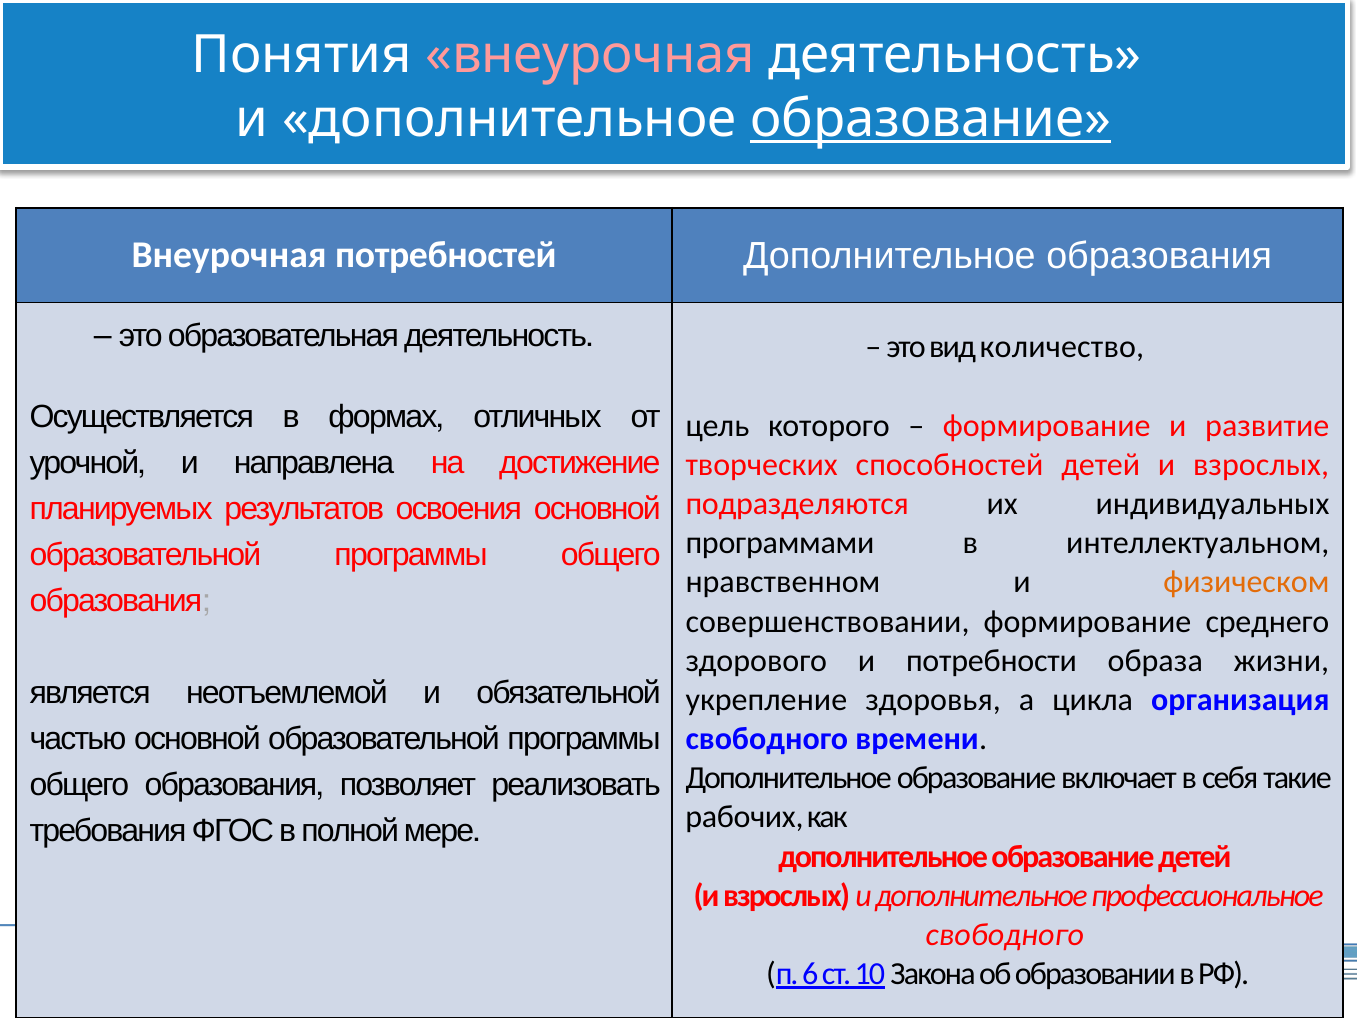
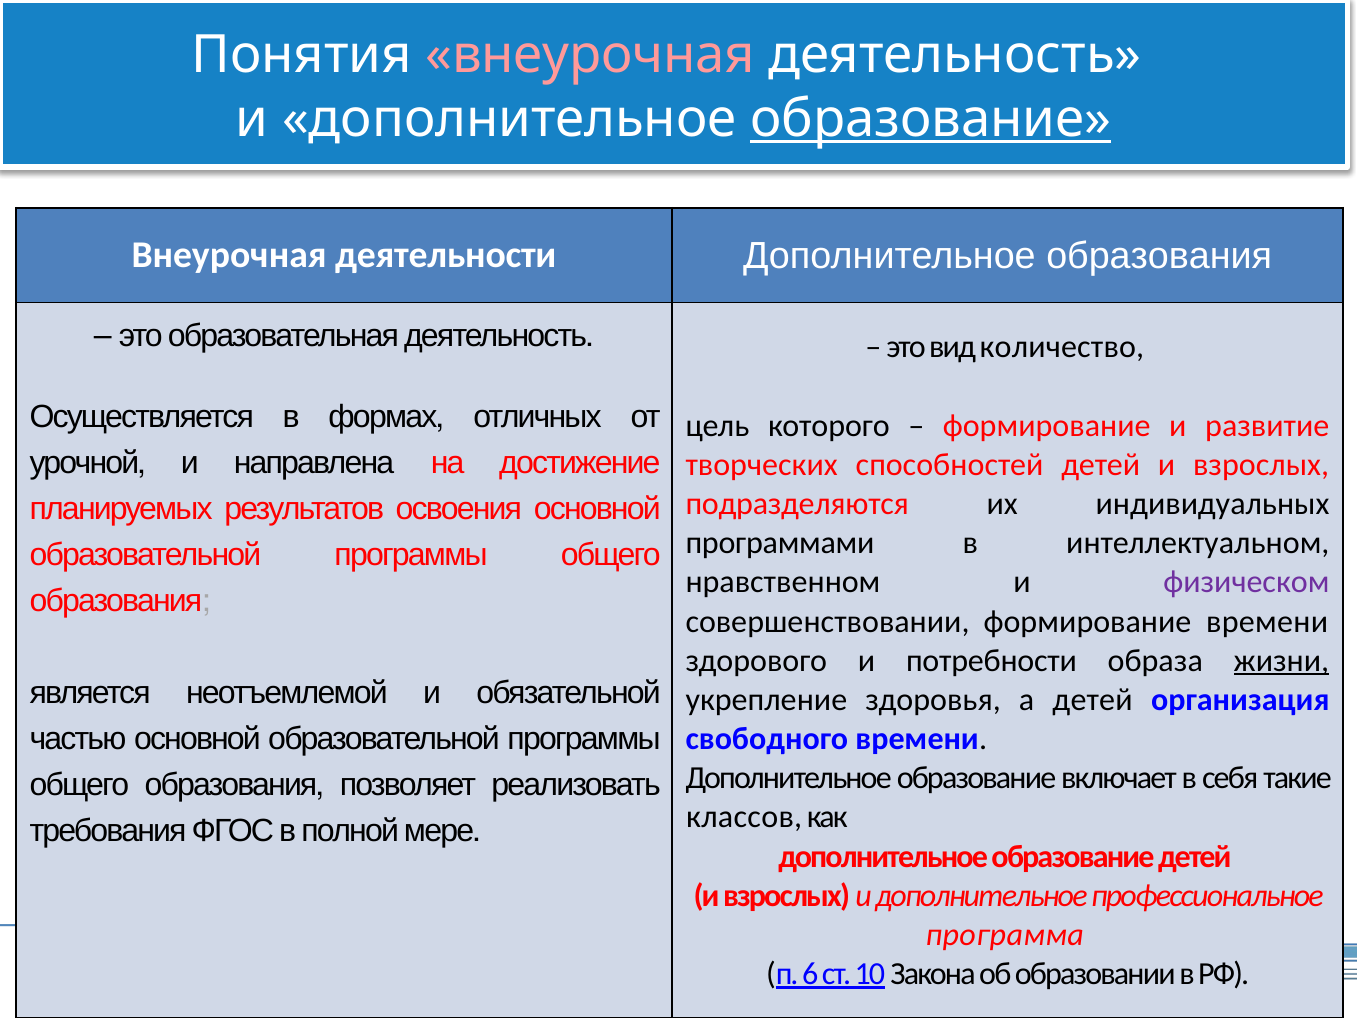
потребностей: потребностей -> деятельности
физическом colour: orange -> purple
формирование среднего: среднего -> времени
жизни underline: none -> present
а цикла: цикла -> детей
рабочих: рабочих -> классов
свободного at (1005, 935): свободного -> программа
